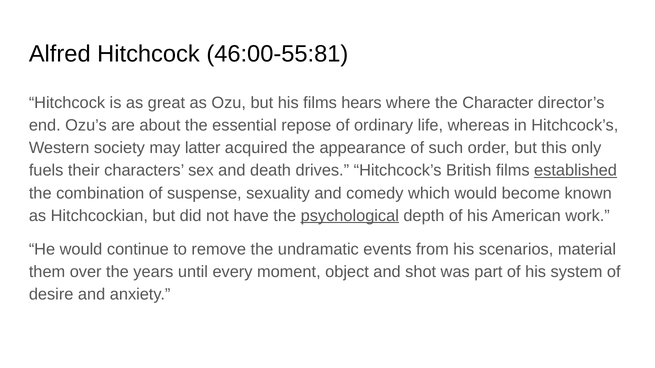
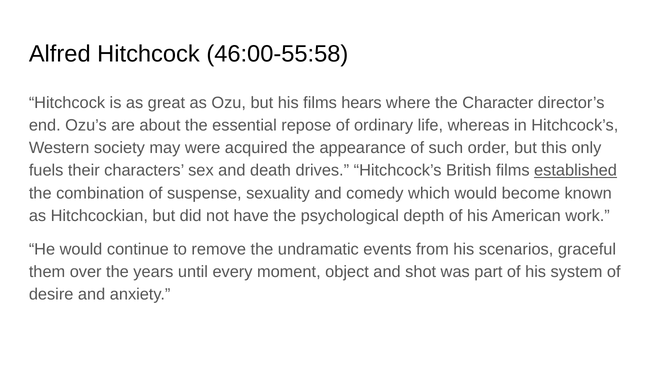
46:00-55:81: 46:00-55:81 -> 46:00-55:58
latter: latter -> were
psychological underline: present -> none
material: material -> graceful
